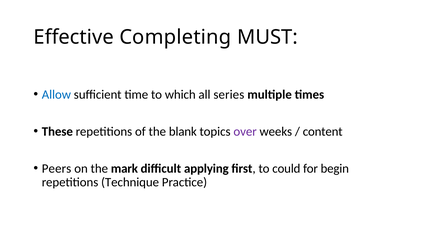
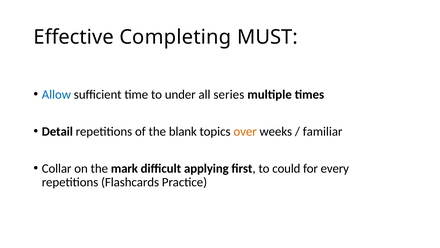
which: which -> under
These: These -> Detail
over colour: purple -> orange
content: content -> familiar
Peers: Peers -> Collar
begin: begin -> every
Technique: Technique -> Flashcards
